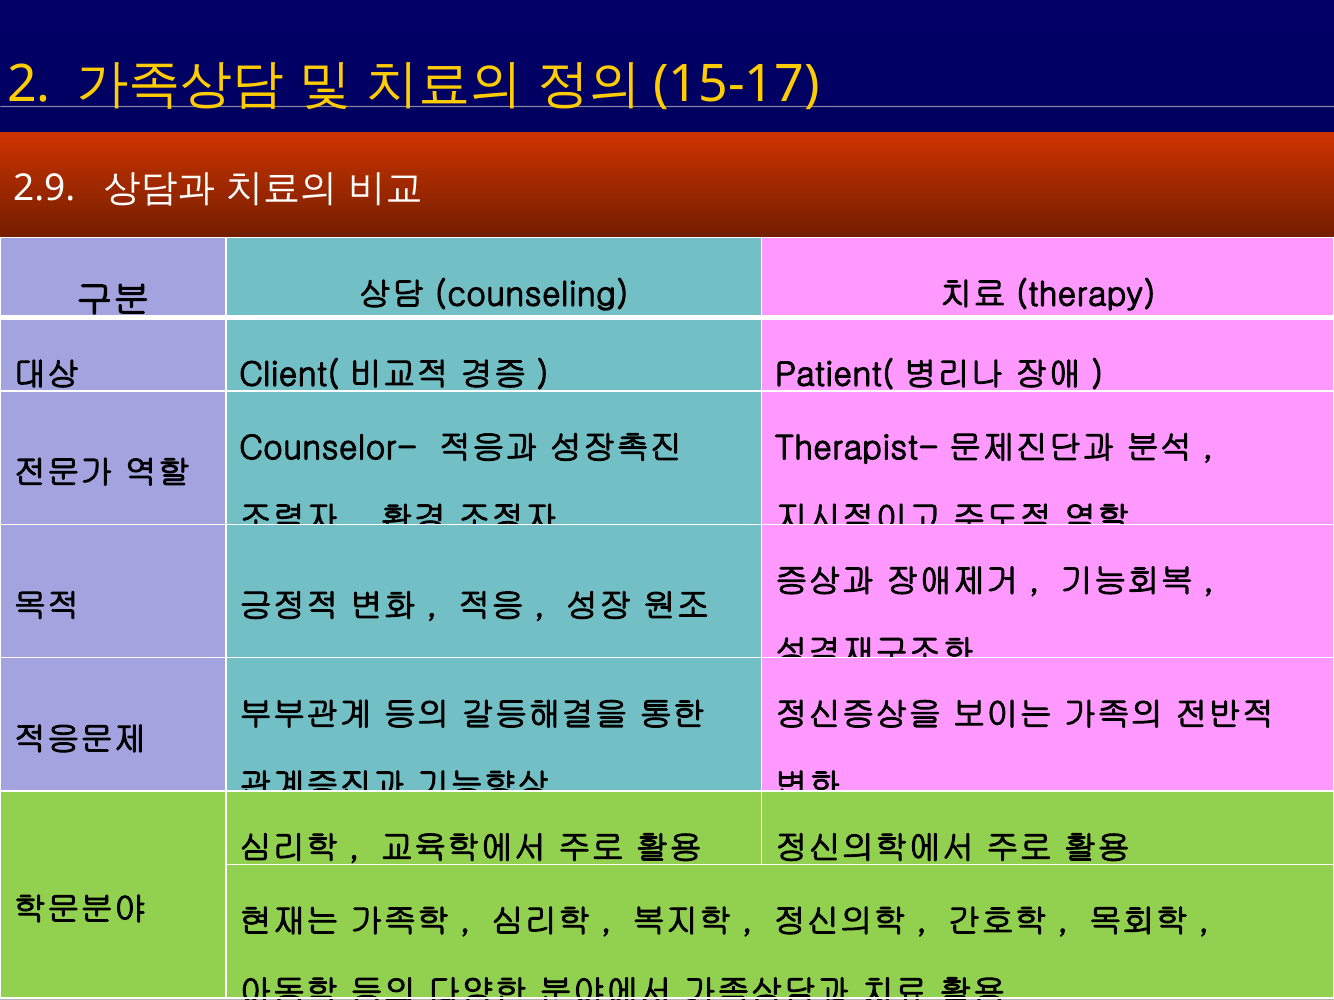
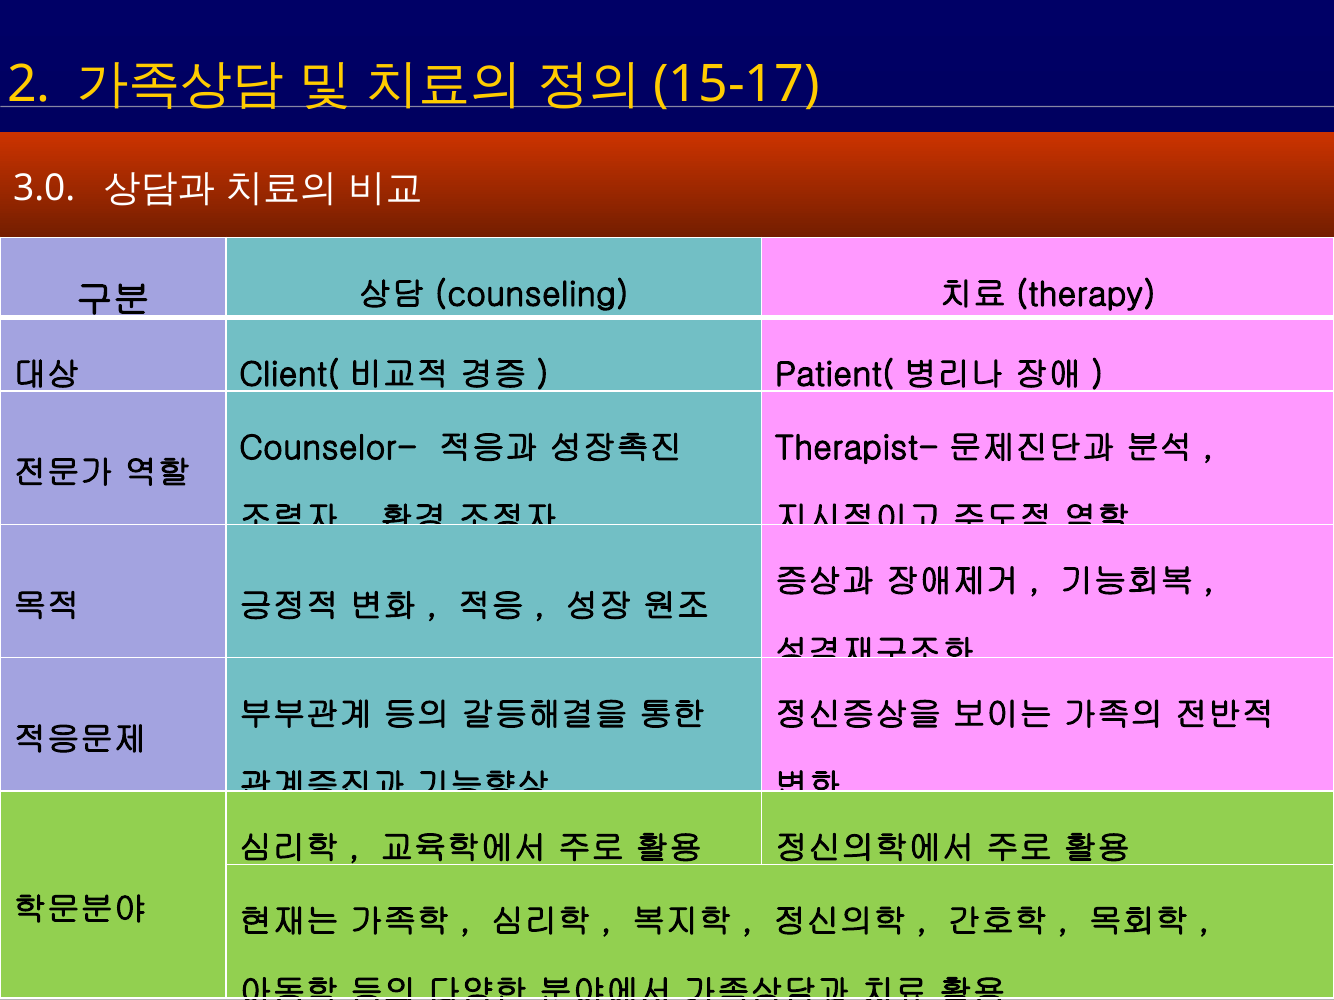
2.9: 2.9 -> 3.0
